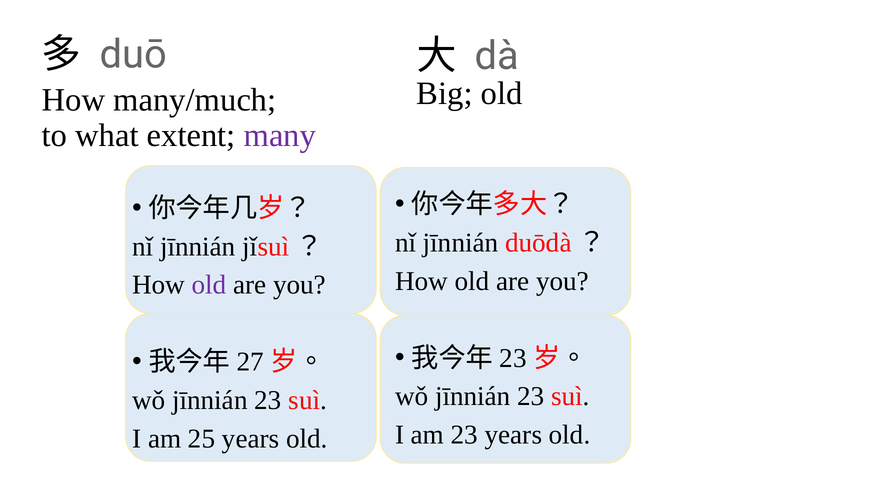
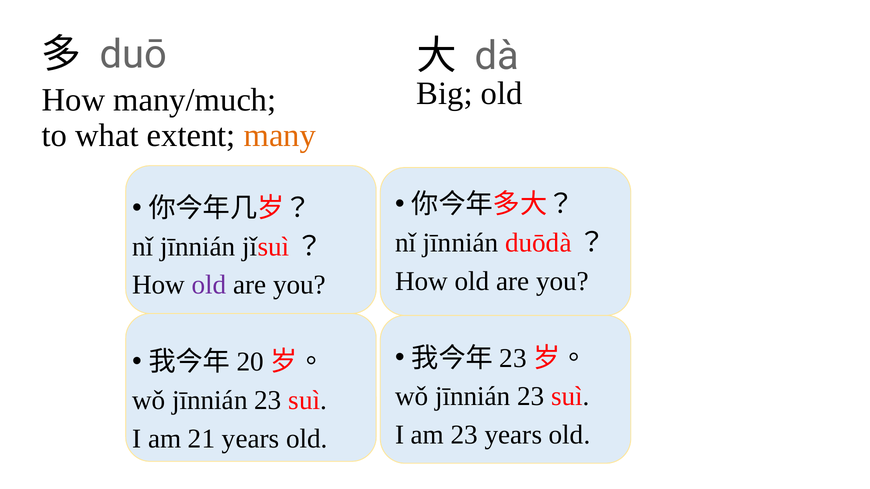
many colour: purple -> orange
27: 27 -> 20
25: 25 -> 21
